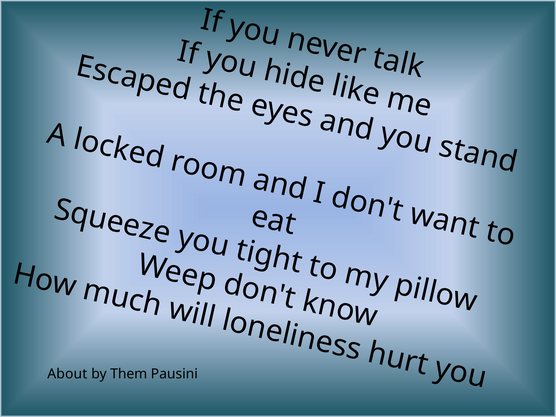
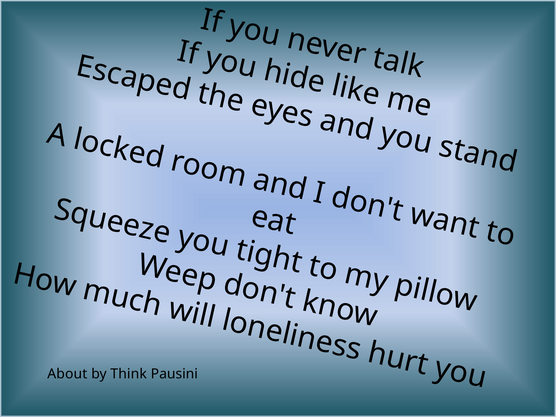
Them: Them -> Think
